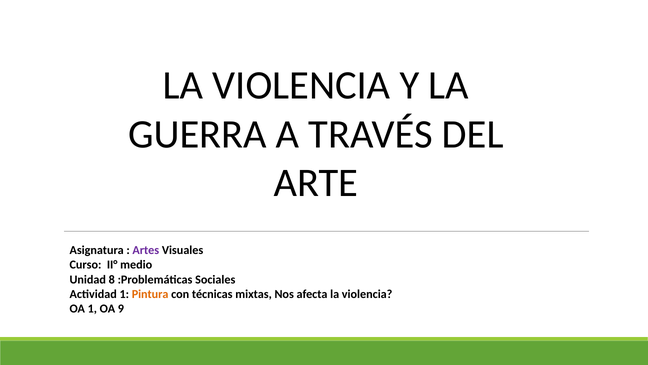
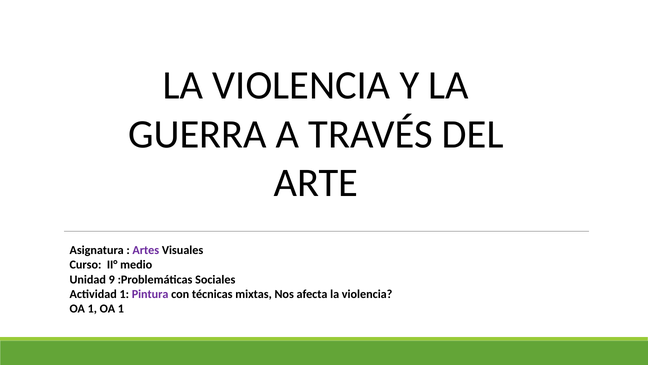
8: 8 -> 9
Pintura colour: orange -> purple
1 OA 9: 9 -> 1
